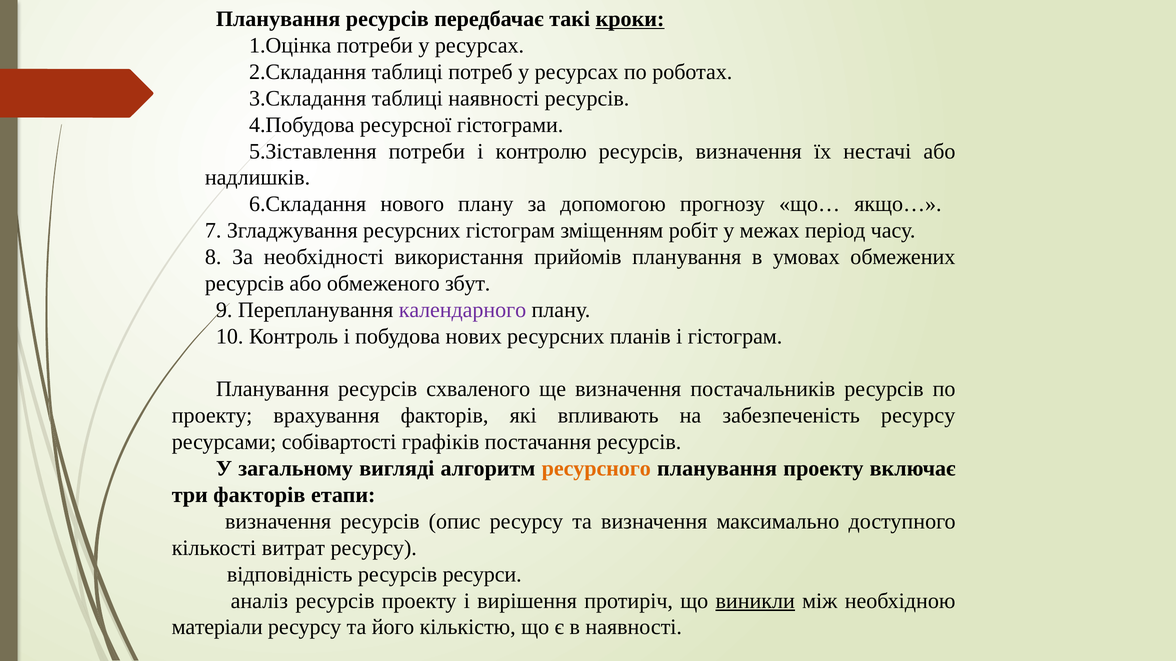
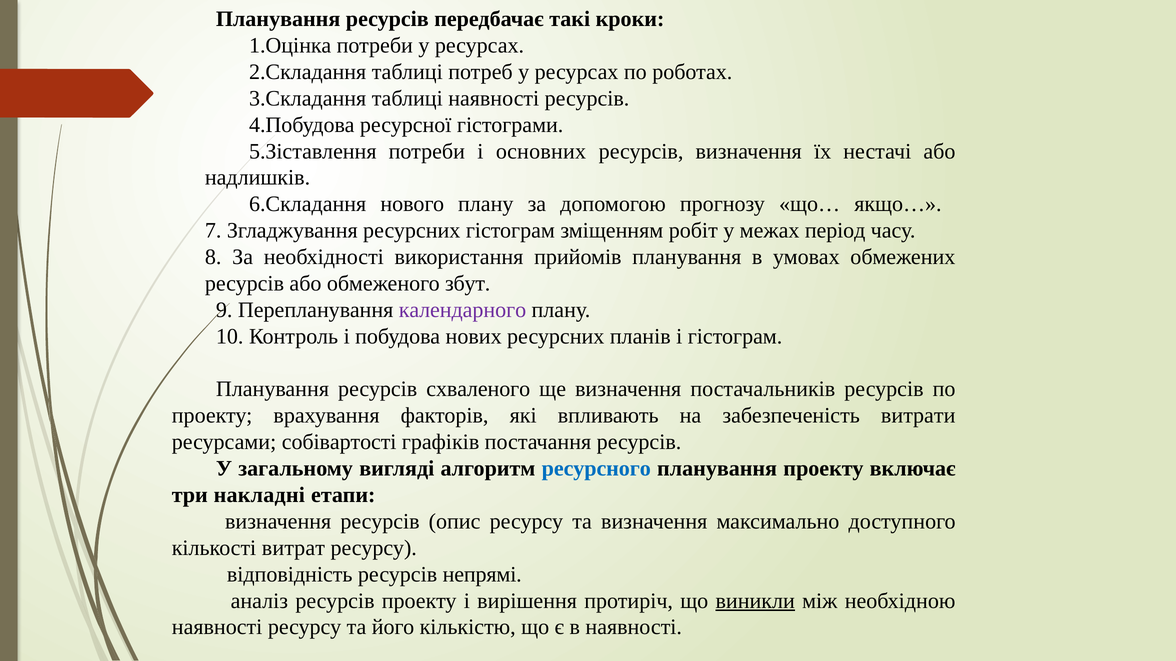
кроки underline: present -> none
контролю: контролю -> основних
забезпеченість ресурсу: ресурсу -> витрати
ресурсного colour: orange -> blue
три факторів: факторів -> накладні
ресурси: ресурси -> непрямі
матеріали at (217, 628): матеріали -> наявності
